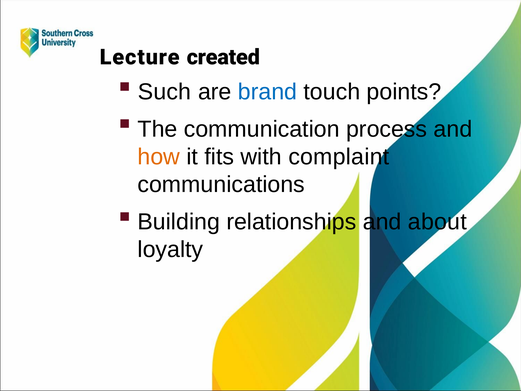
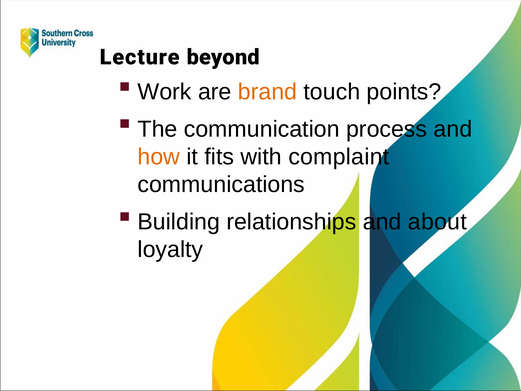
created: created -> beyond
Such: Such -> Work
brand colour: blue -> orange
